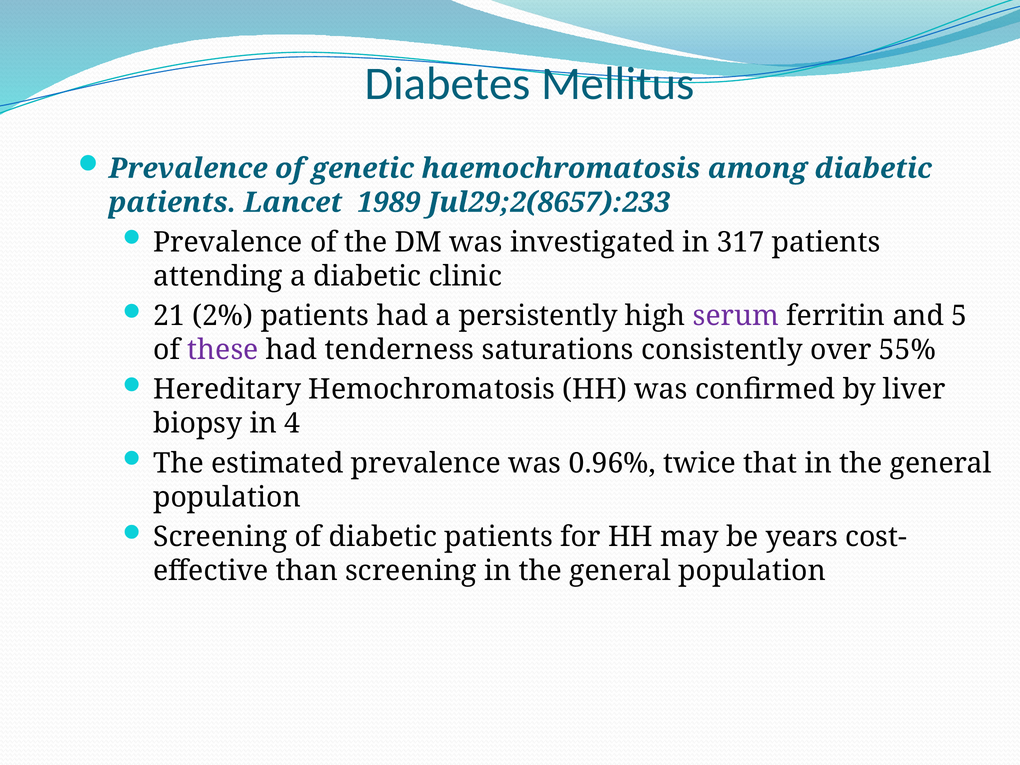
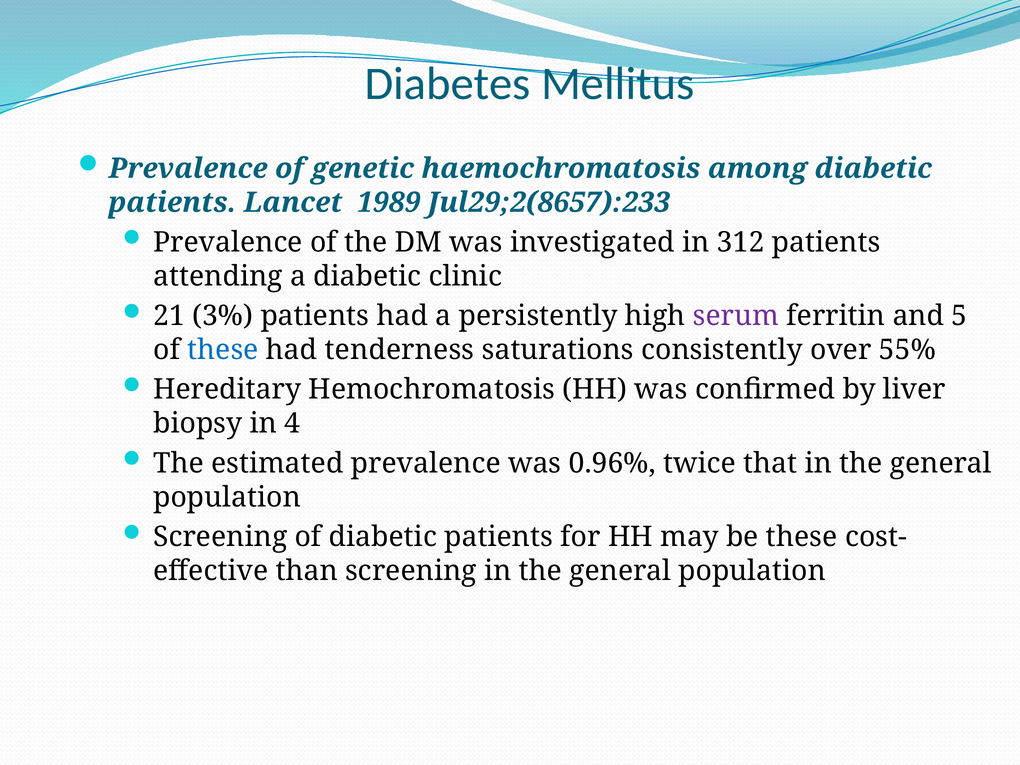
317: 317 -> 312
2%: 2% -> 3%
these at (223, 350) colour: purple -> blue
be years: years -> these
